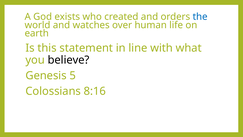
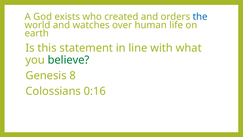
believe colour: black -> green
5: 5 -> 8
8:16: 8:16 -> 0:16
